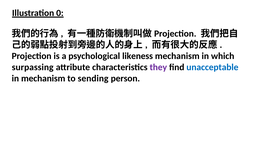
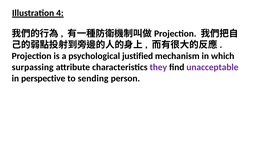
0: 0 -> 4
likeness: likeness -> justified
unacceptable colour: blue -> purple
in mechanism: mechanism -> perspective
